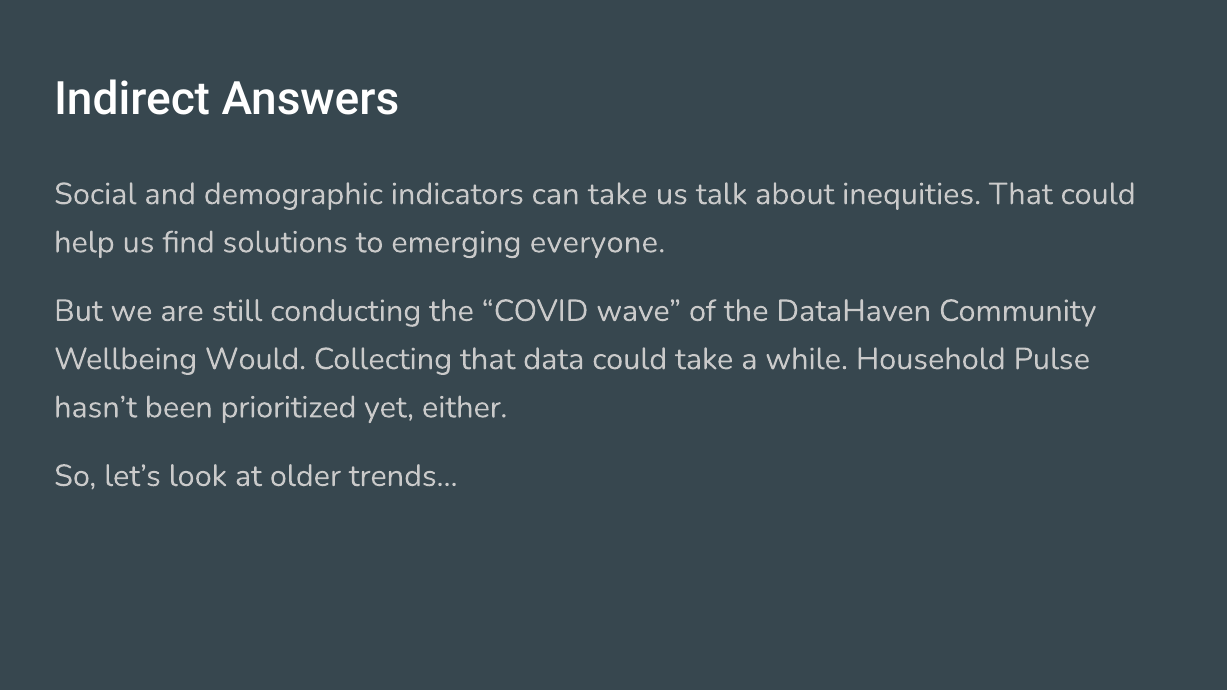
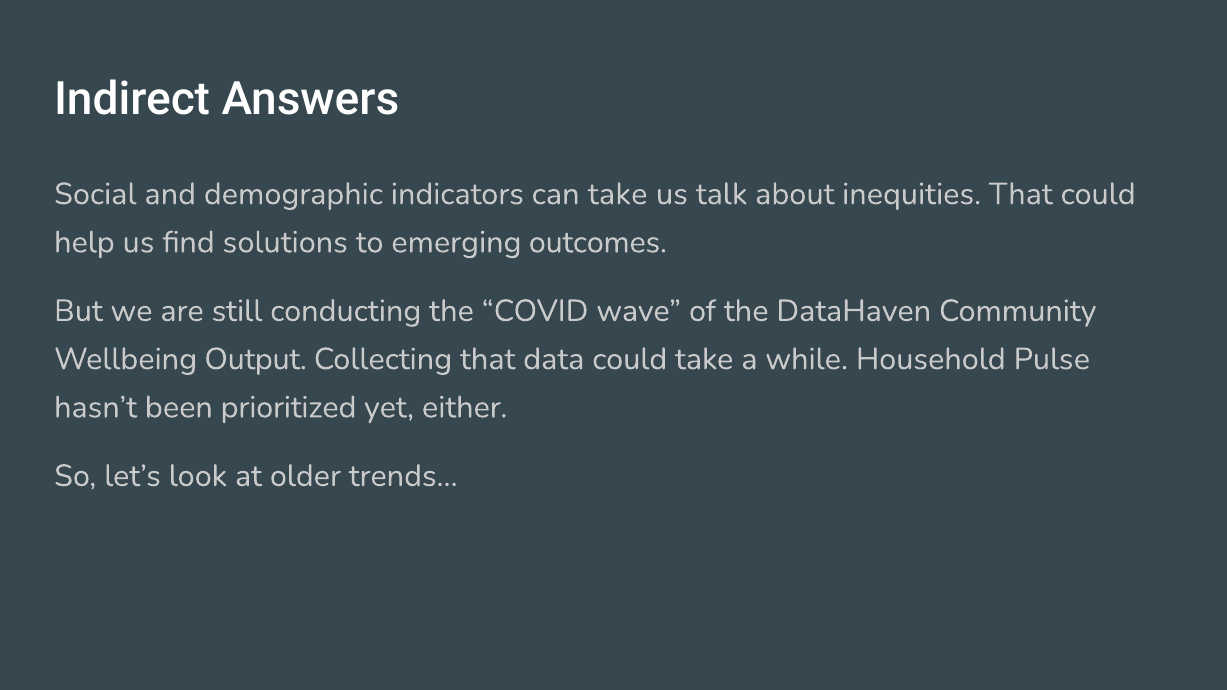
everyone: everyone -> outcomes
Would: Would -> Output
